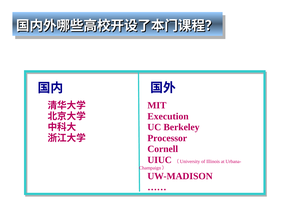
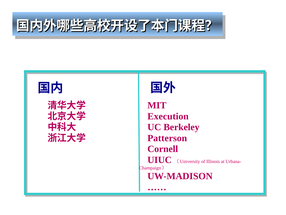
Processor: Processor -> Patterson
